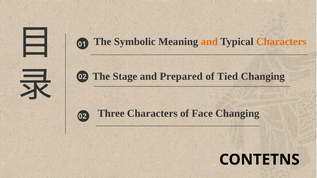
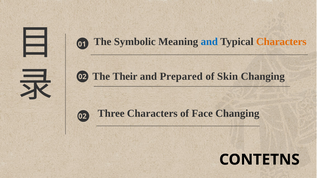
and at (209, 42) colour: orange -> blue
Stage: Stage -> Their
Tied: Tied -> Skin
